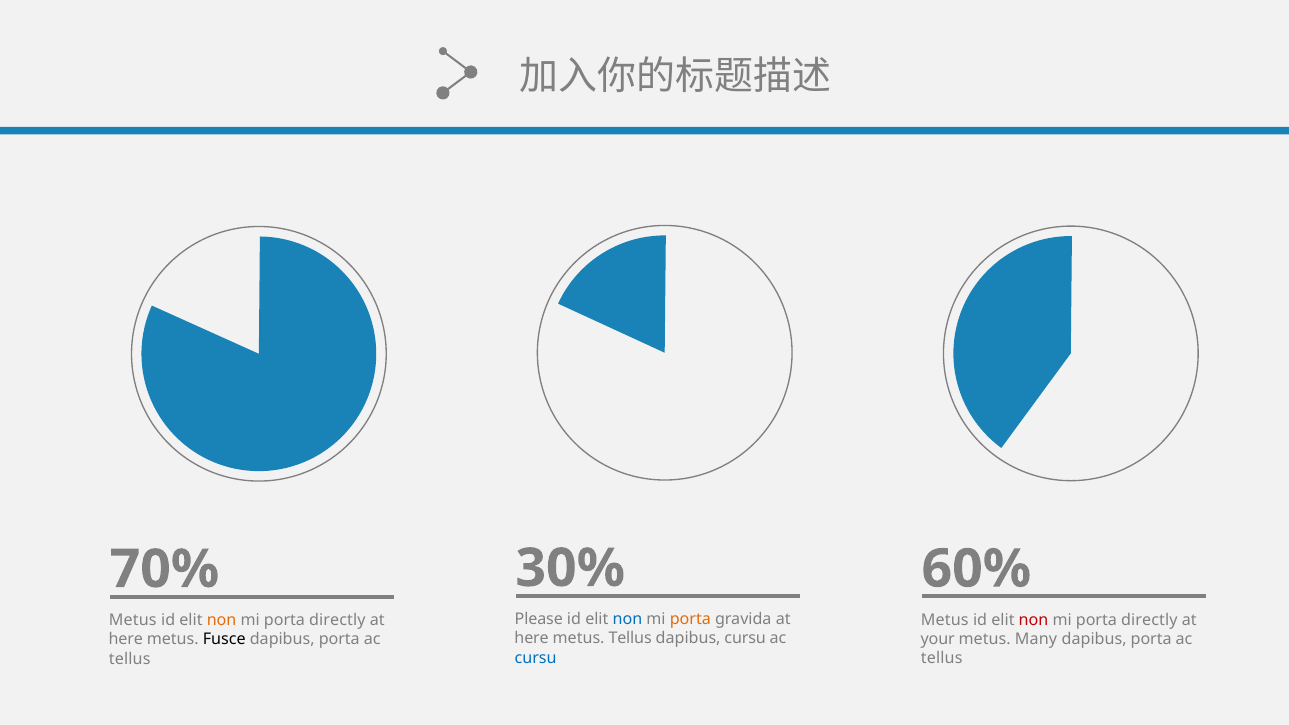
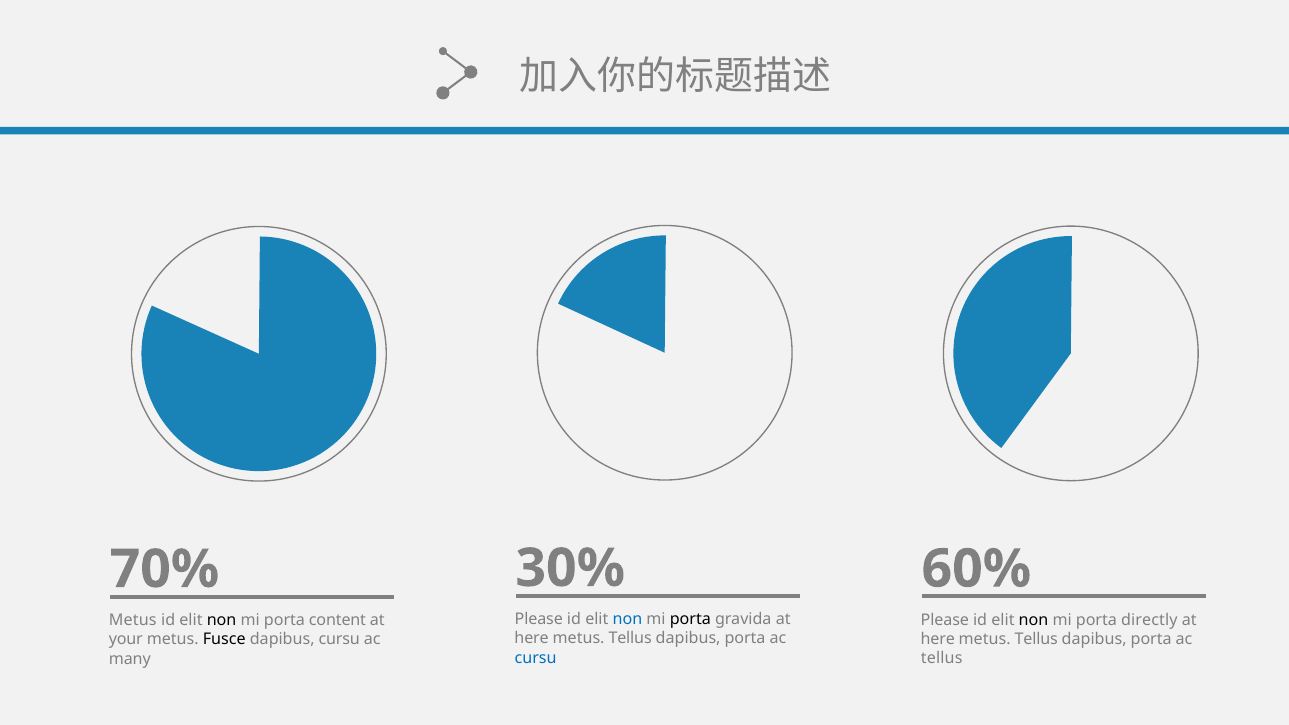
porta at (690, 619) colour: orange -> black
Metus at (945, 620): Metus -> Please
non at (1034, 620) colour: red -> black
non at (222, 620) colour: orange -> black
directly at (337, 620): directly -> content
cursu at (745, 639): cursu -> porta
your at (938, 639): your -> here
Many at (1036, 639): Many -> Tellus
here at (126, 640): here -> your
porta at (339, 640): porta -> cursu
tellus at (130, 659): tellus -> many
